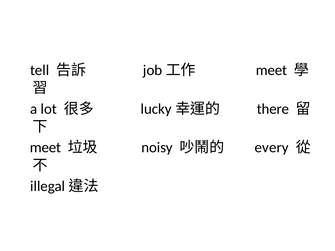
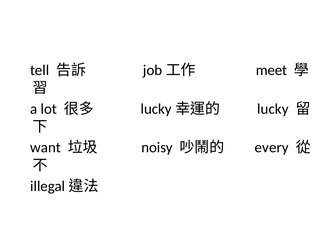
there: there -> lucky
meet at (46, 148): meet -> want
